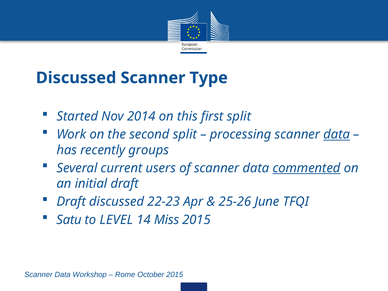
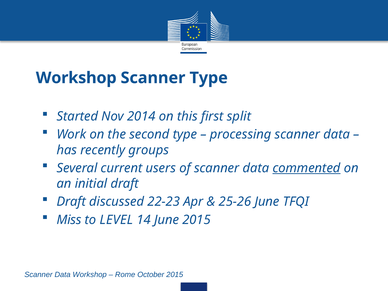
Discussed at (76, 78): Discussed -> Workshop
second split: split -> type
data at (337, 134) underline: present -> none
Satu: Satu -> Miss
14 Miss: Miss -> June
